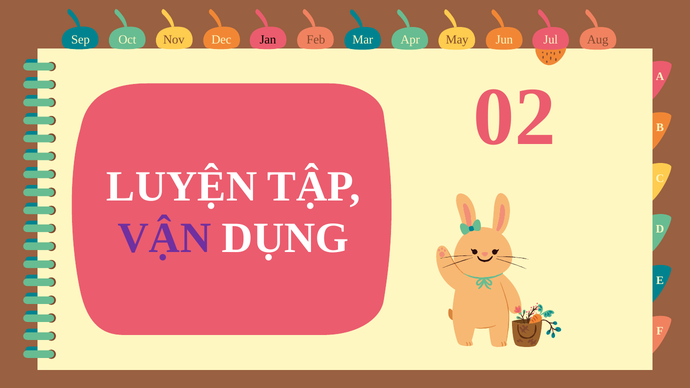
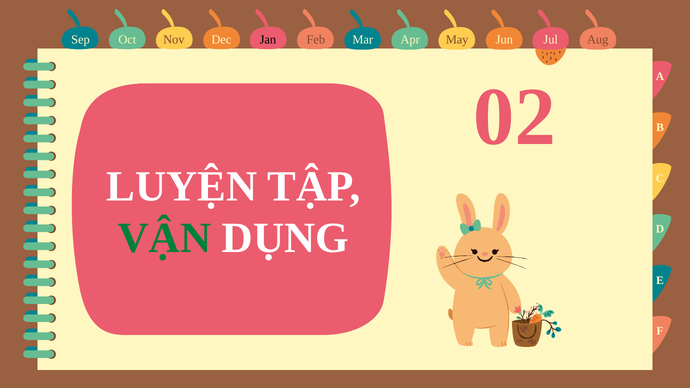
VẬN colour: purple -> green
